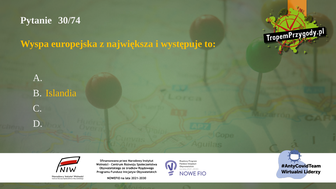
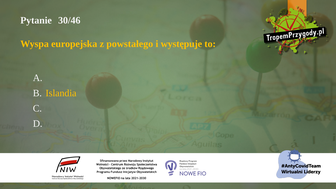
30/74: 30/74 -> 30/46
największa: największa -> powstałego
